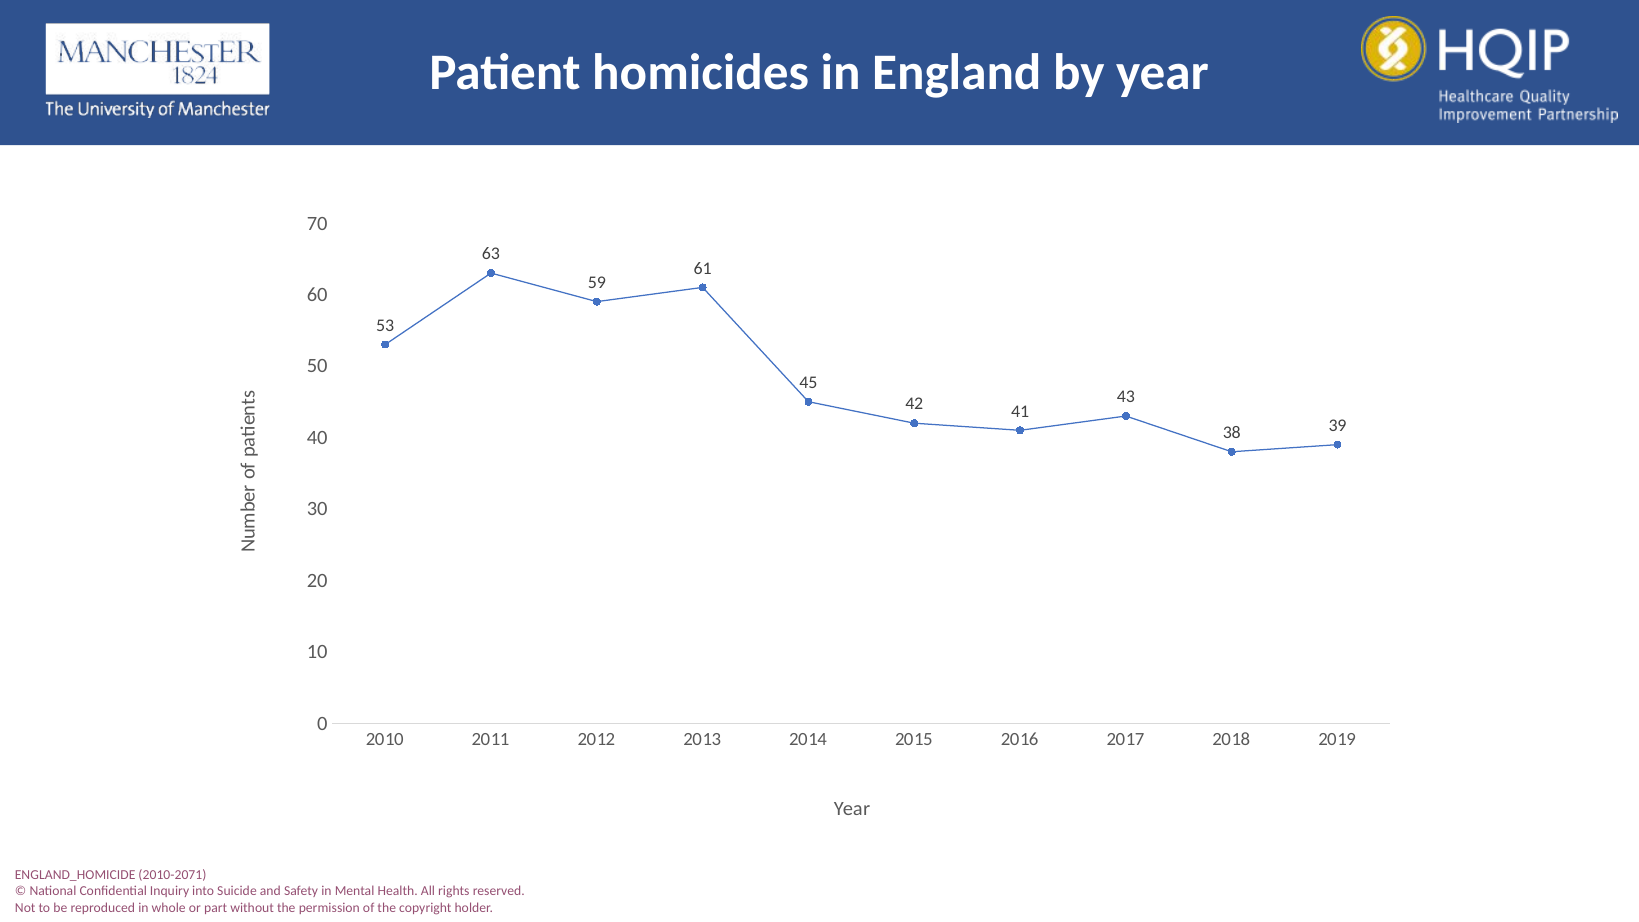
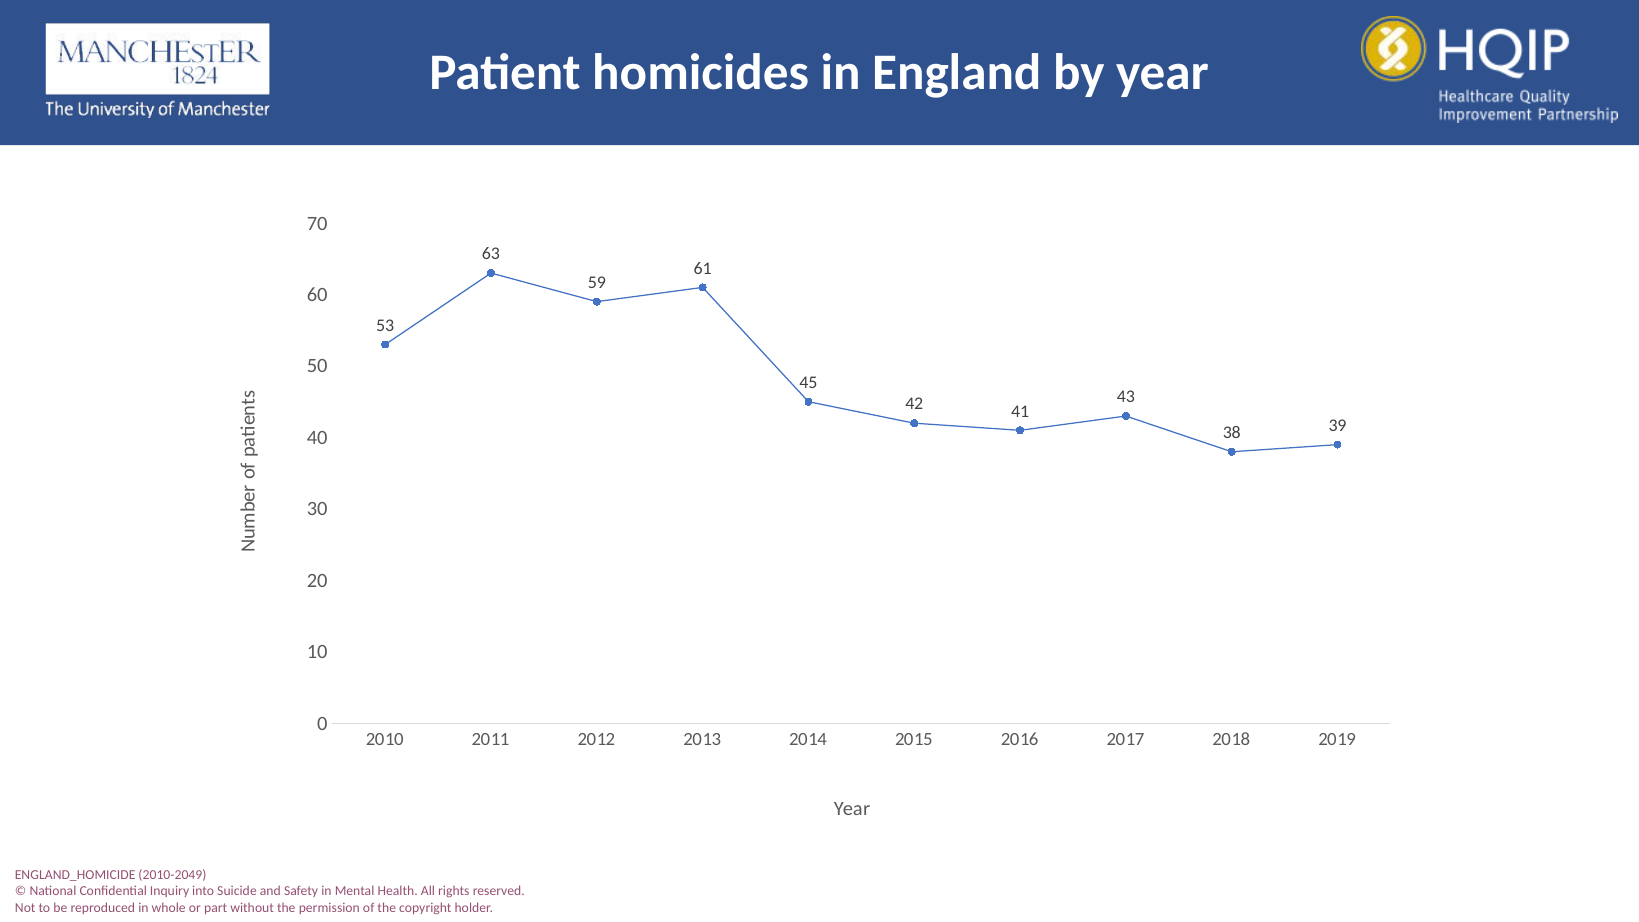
2010-2071: 2010-2071 -> 2010-2049
